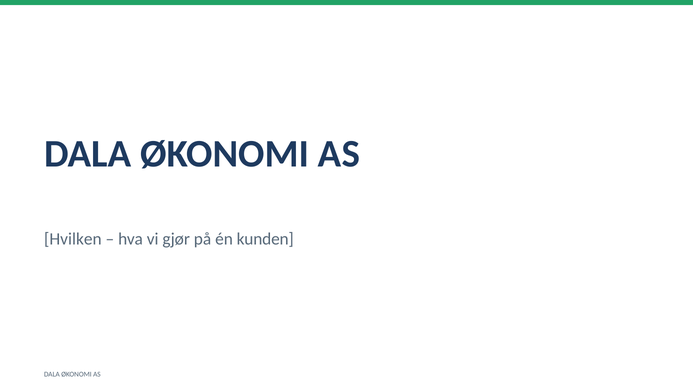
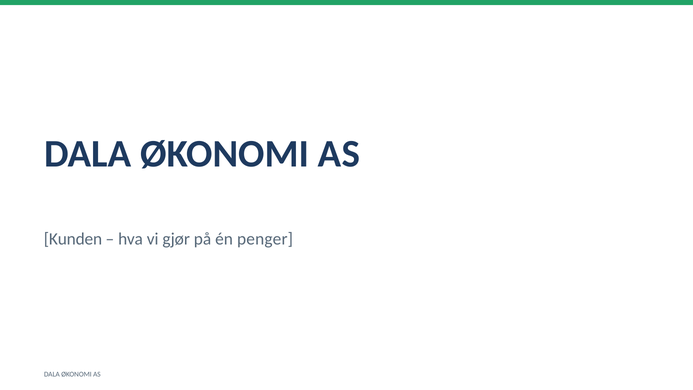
Hvilken: Hvilken -> Kunden
kunden: kunden -> penger
